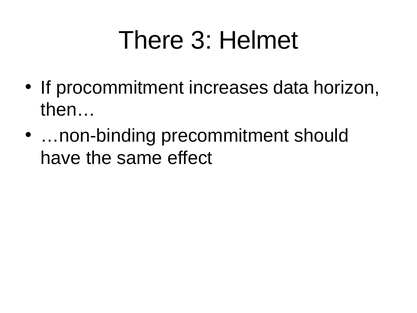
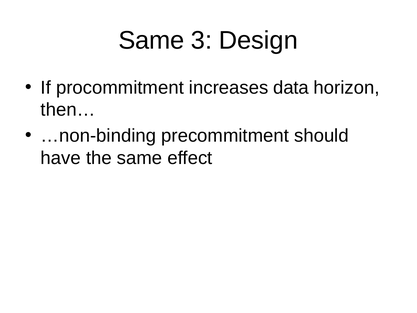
There at (151, 40): There -> Same
Helmet: Helmet -> Design
